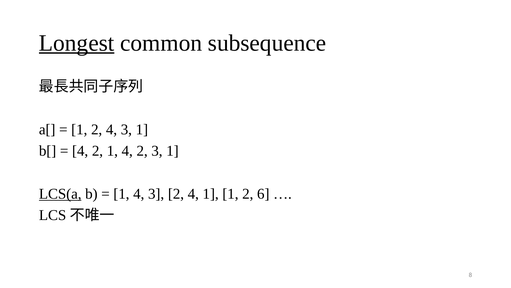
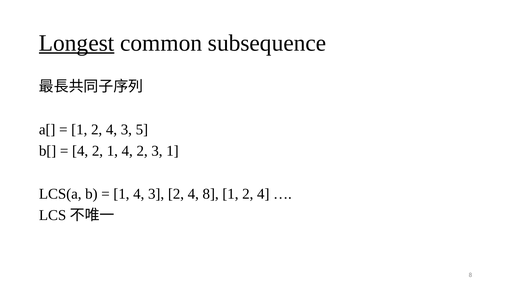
4 3 1: 1 -> 5
LCS(a underline: present -> none
4 1: 1 -> 8
6 at (263, 194): 6 -> 4
